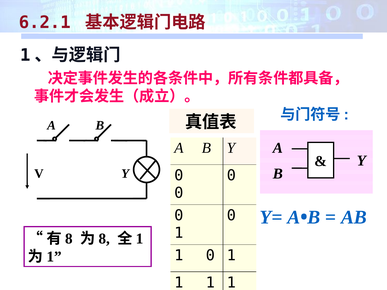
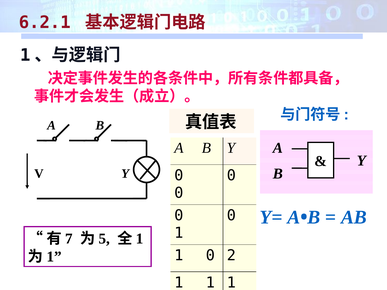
8 at (69, 239): 8 -> 7
8 at (104, 239): 8 -> 5
1 at (231, 256): 1 -> 2
